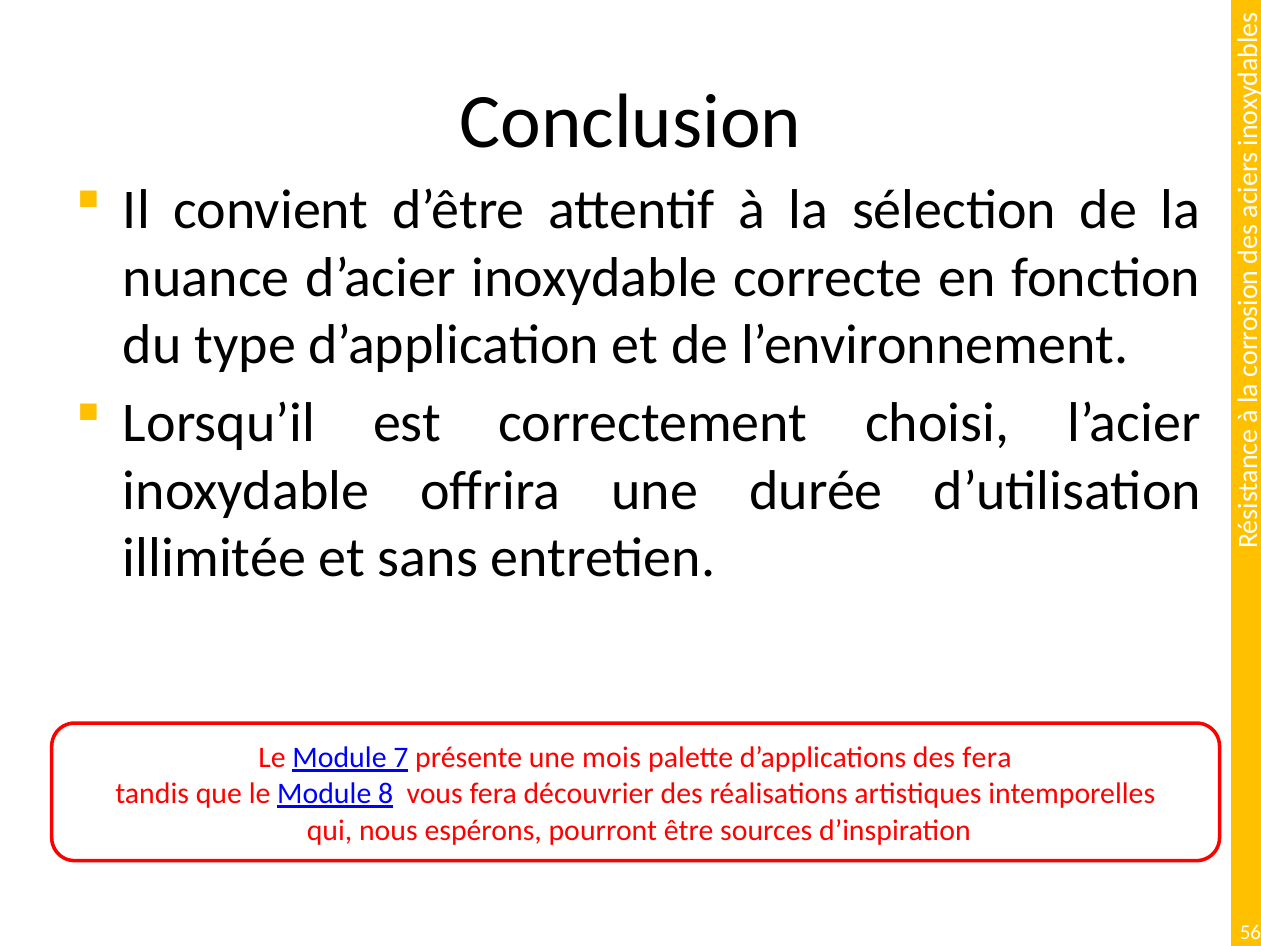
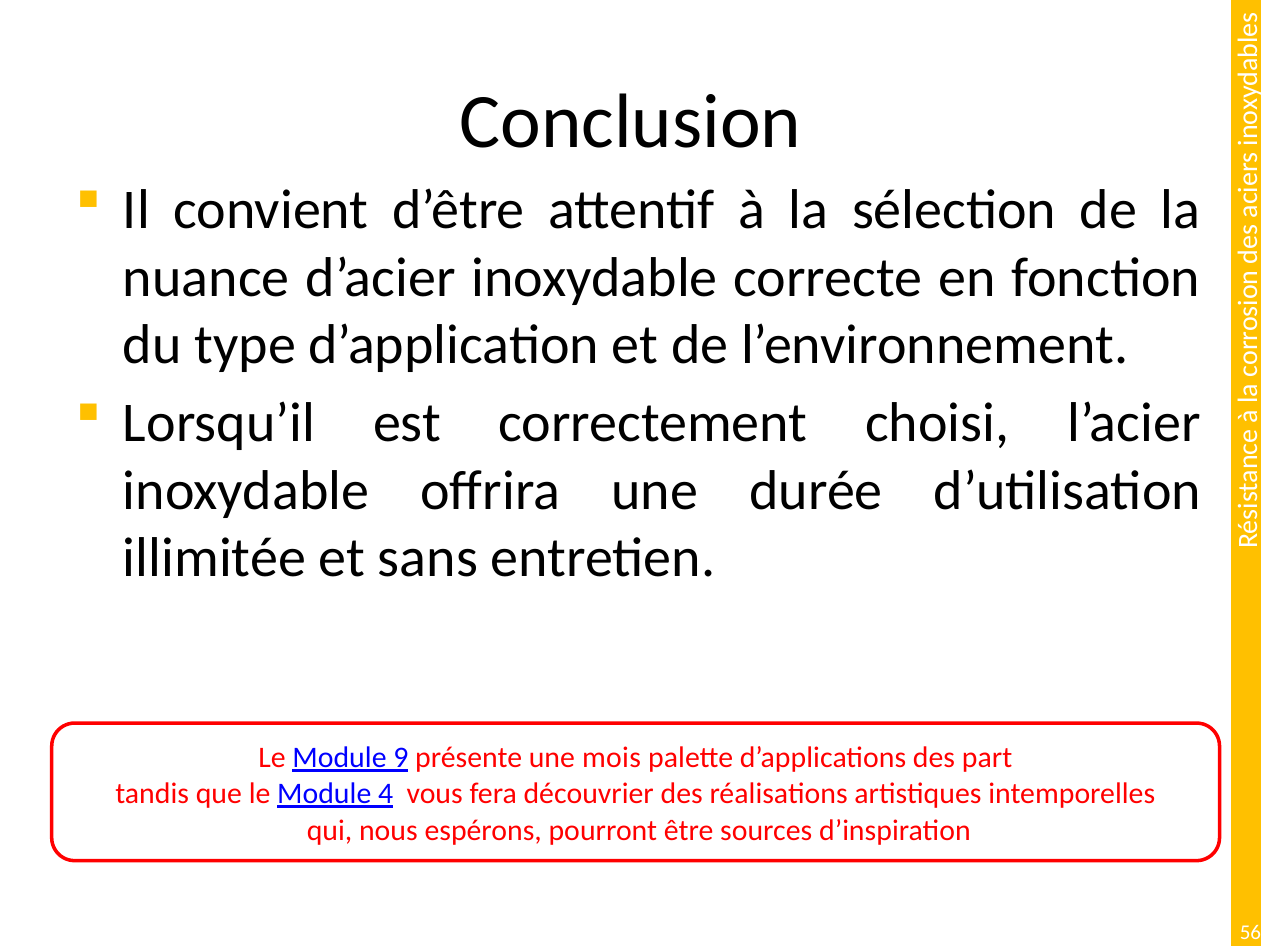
7: 7 -> 9
des fera: fera -> part
8: 8 -> 4
